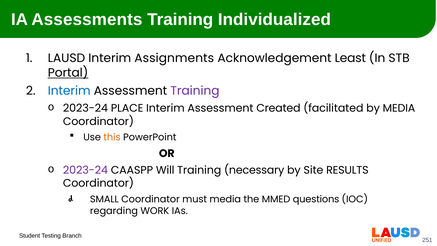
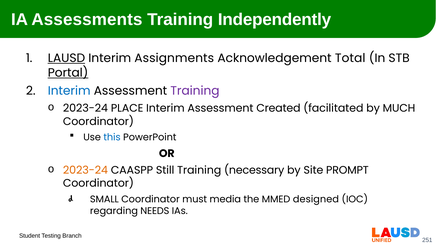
Individualized: Individualized -> Independently
LAUSD underline: none -> present
Least: Least -> Total
by MEDIA: MEDIA -> MUCH
this colour: orange -> blue
2023-24 at (85, 170) colour: purple -> orange
Will: Will -> Still
RESULTS: RESULTS -> PROMPT
questions: questions -> designed
WORK: WORK -> NEEDS
